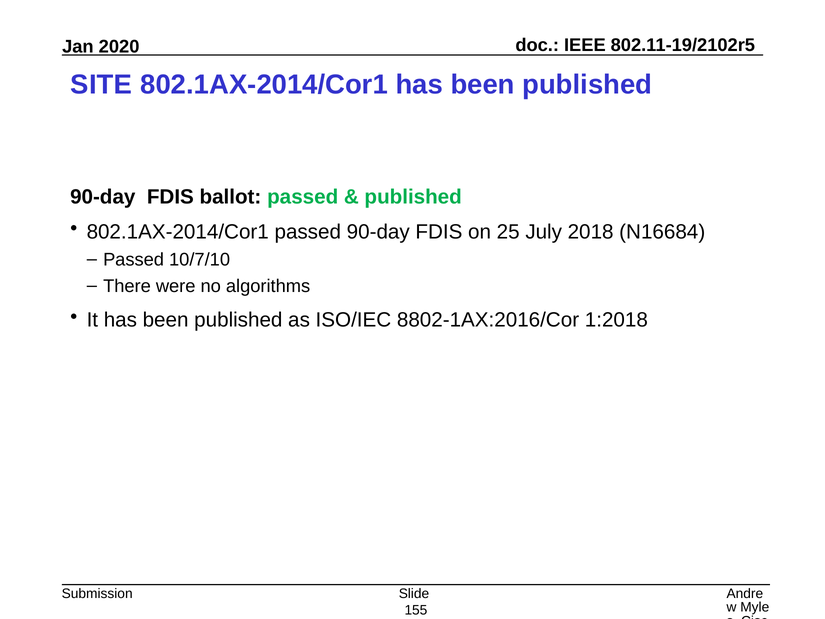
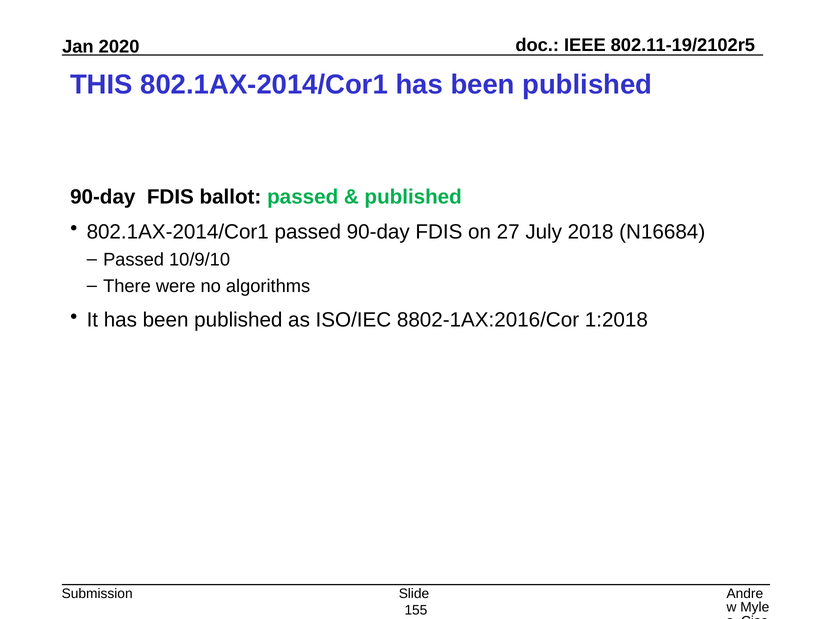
SITE: SITE -> THIS
25: 25 -> 27
10/7/10: 10/7/10 -> 10/9/10
